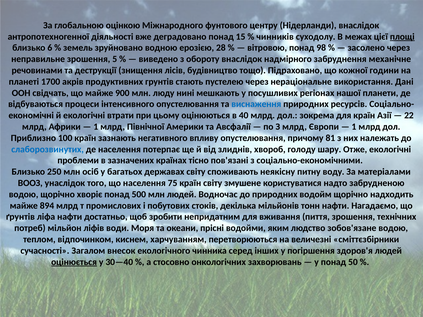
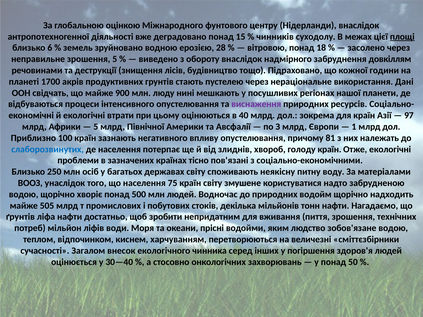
98: 98 -> 18
механічне: механічне -> довкіллям
виснаження colour: blue -> purple
22: 22 -> 97
1 at (96, 127): 1 -> 5
голоду шару: шару -> країн
894: 894 -> 505
оцінюється underline: present -> none
